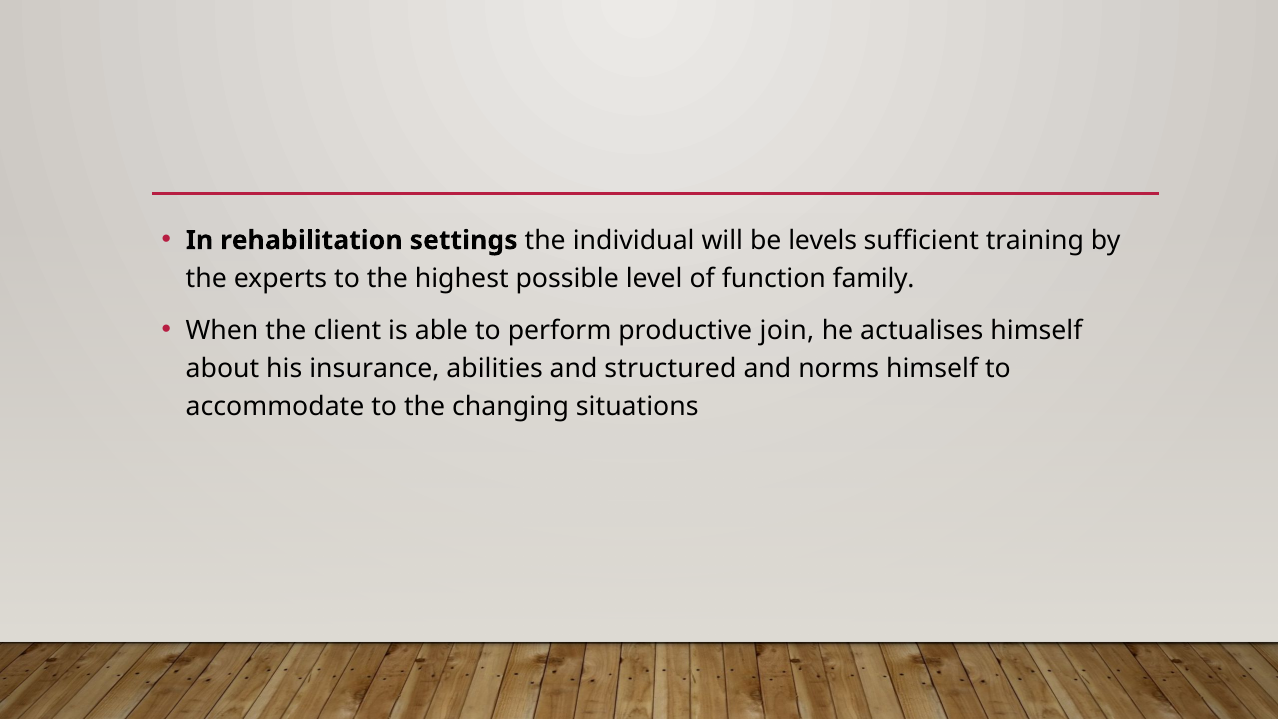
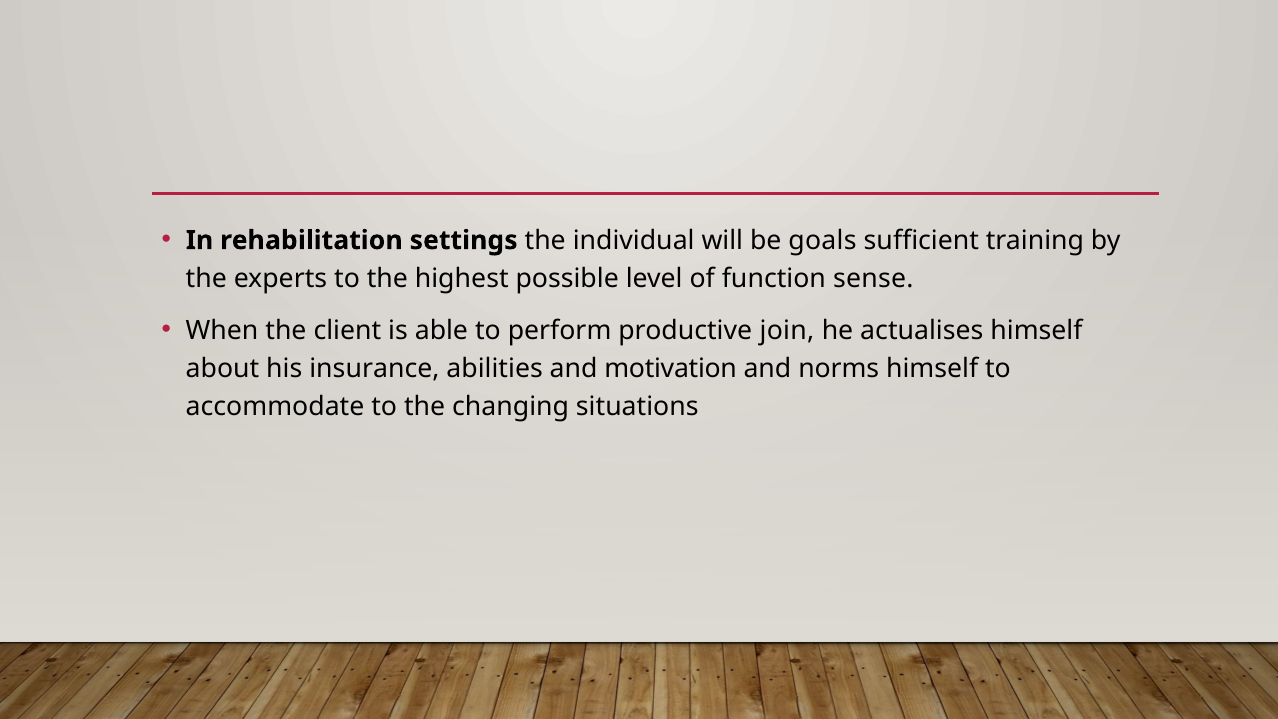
levels: levels -> goals
family: family -> sense
structured: structured -> motivation
